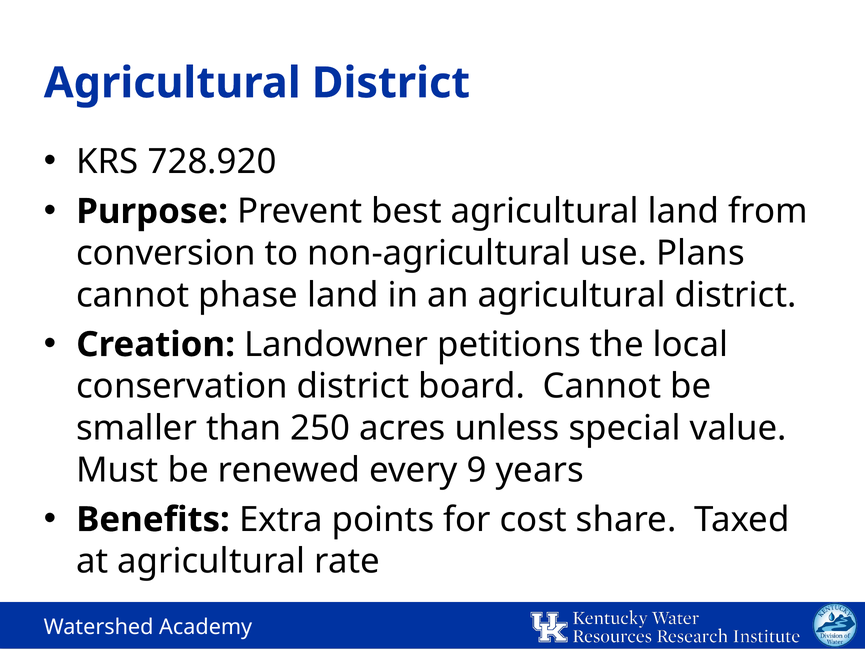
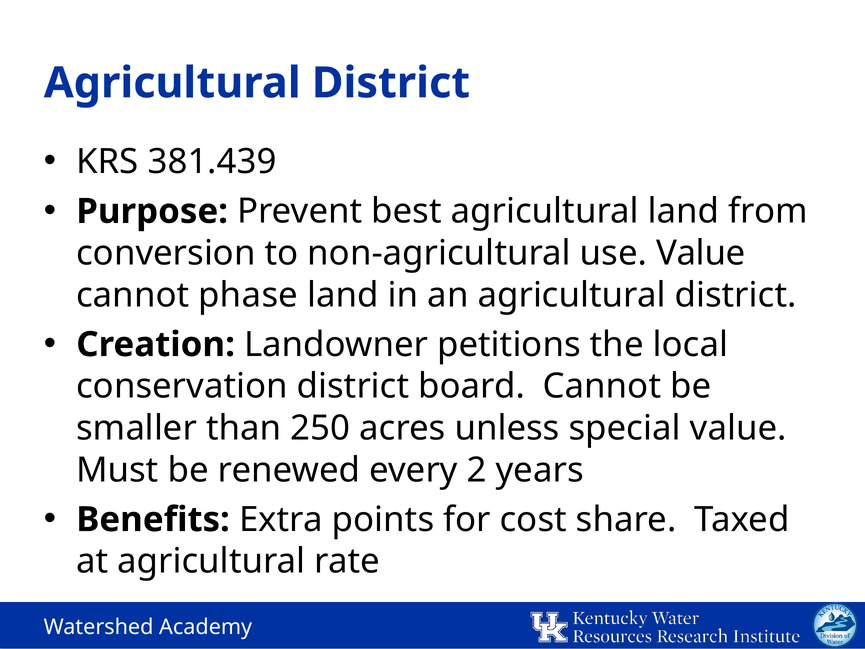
728.920: 728.920 -> 381.439
use Plans: Plans -> Value
9: 9 -> 2
